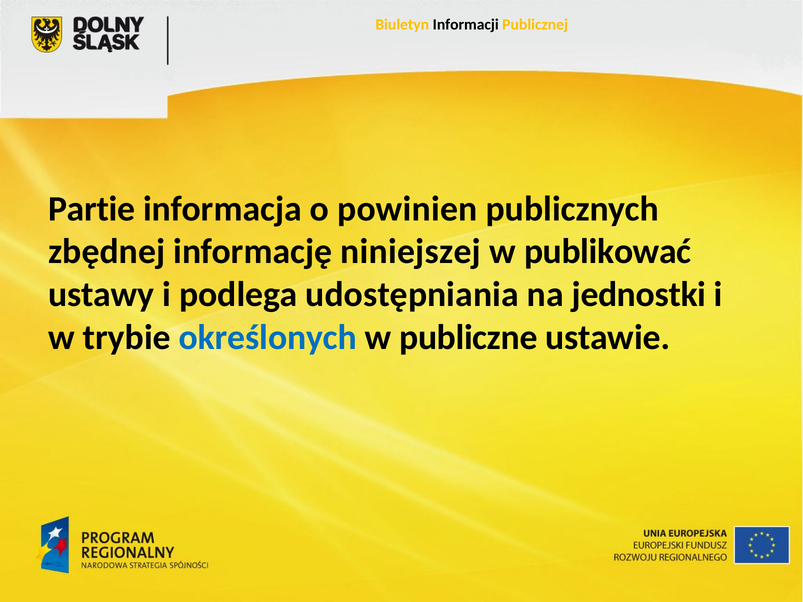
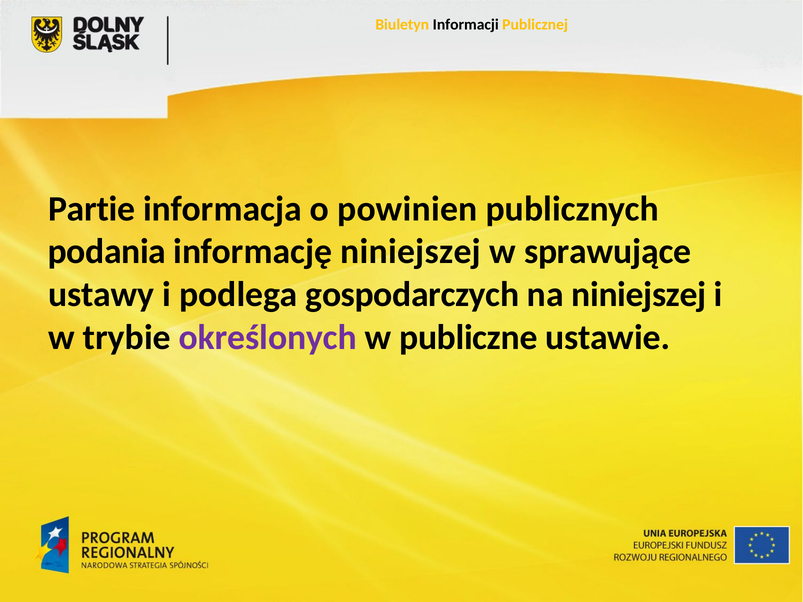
zbędnej: zbędnej -> podania
publikować: publikować -> sprawujące
udostępniania: udostępniania -> gospodarczych
na jednostki: jednostki -> niniejszej
określonych colour: blue -> purple
